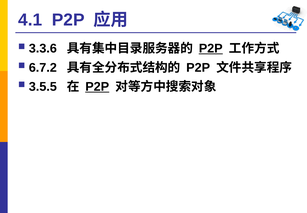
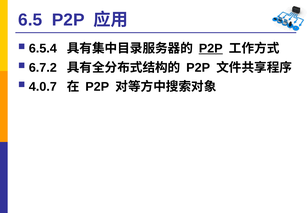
4.1: 4.1 -> 6.5
3.3.6: 3.3.6 -> 6.5.4
3.5.5: 3.5.5 -> 4.0.7
P2P at (97, 86) underline: present -> none
